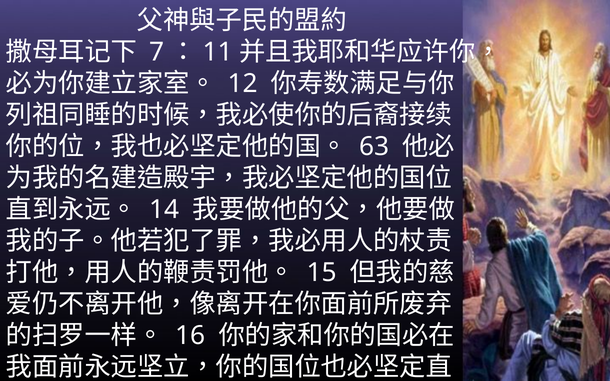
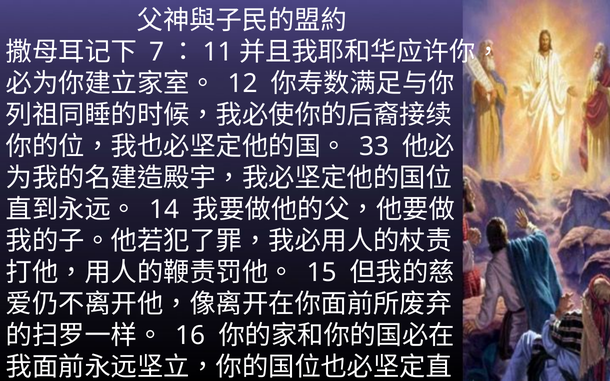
63: 63 -> 33
